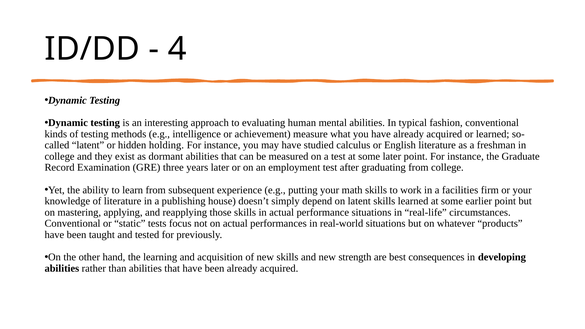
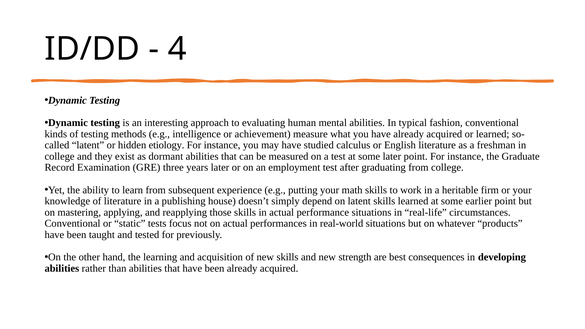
holding: holding -> etiology
facilities: facilities -> heritable
